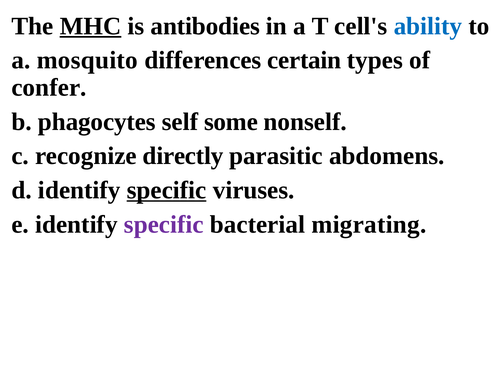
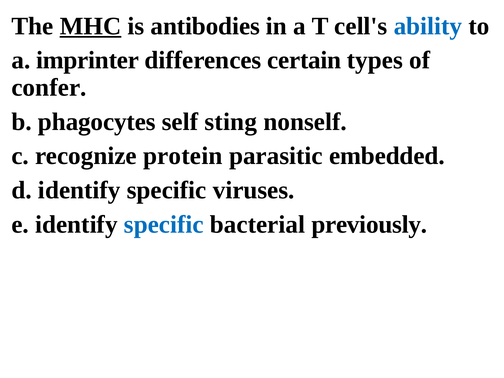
mosquito: mosquito -> imprinter
some: some -> sting
directly: directly -> protein
abdomens: abdomens -> embedded
specific at (167, 190) underline: present -> none
specific at (164, 224) colour: purple -> blue
migrating: migrating -> previously
